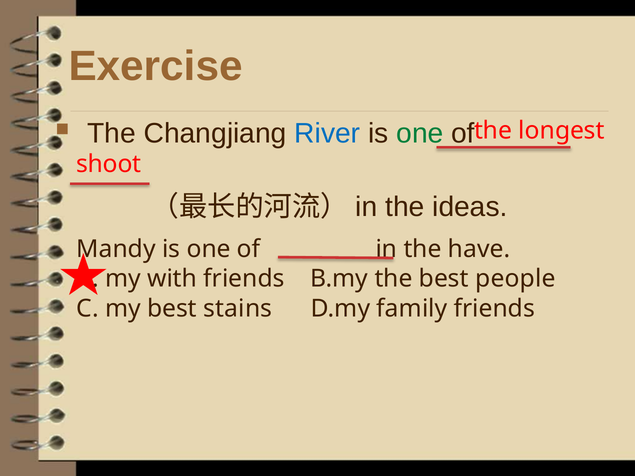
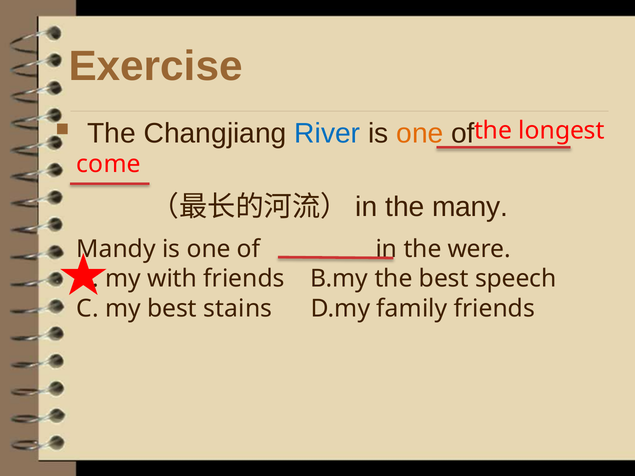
one at (420, 134) colour: green -> orange
shoot: shoot -> come
ideas: ideas -> many
have: have -> were
people: people -> speech
